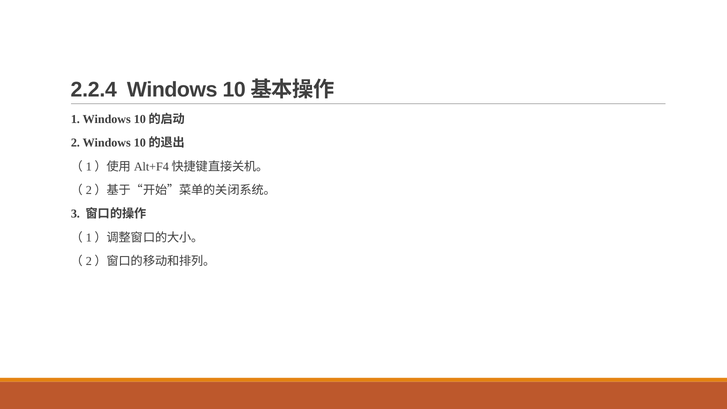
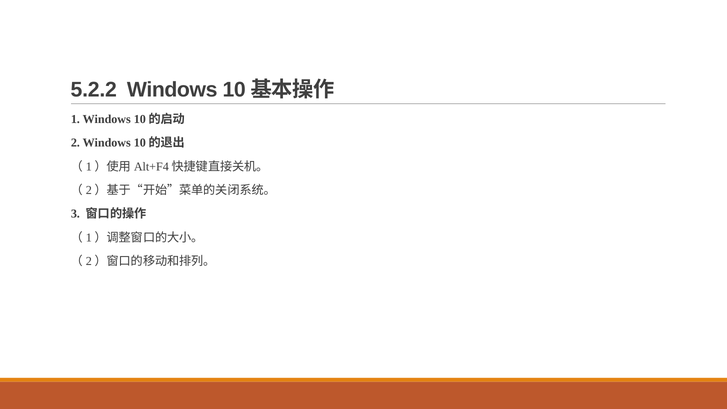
2.2.4: 2.2.4 -> 5.2.2
